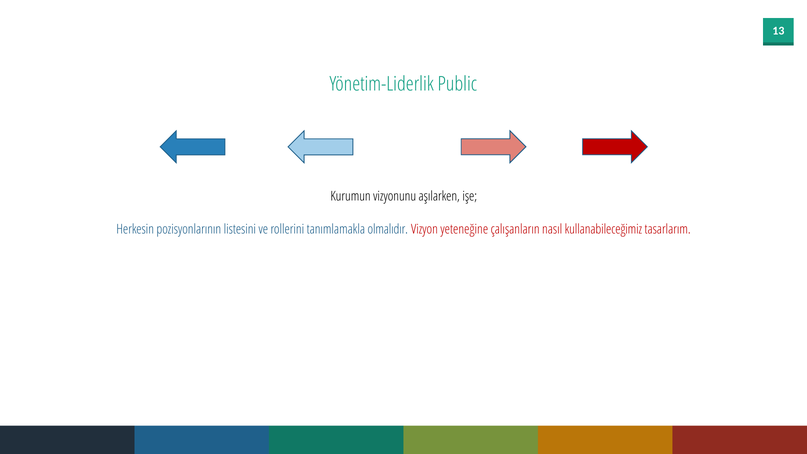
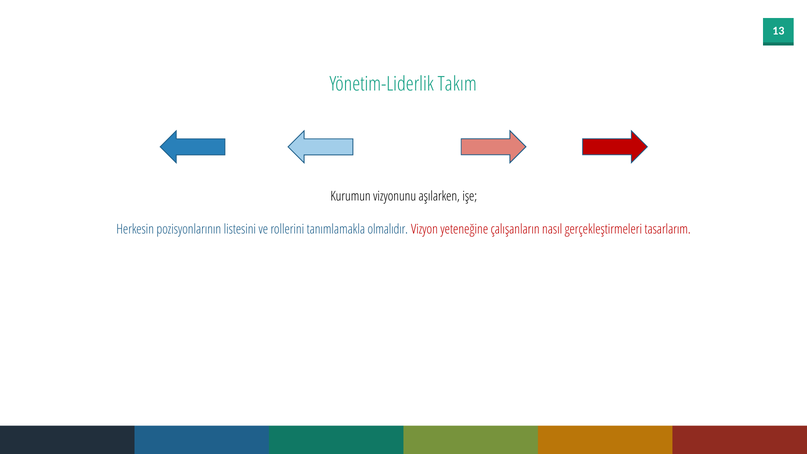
Public: Public -> Takım
kullanabileceğimiz: kullanabileceğimiz -> gerçekleştirmeleri
